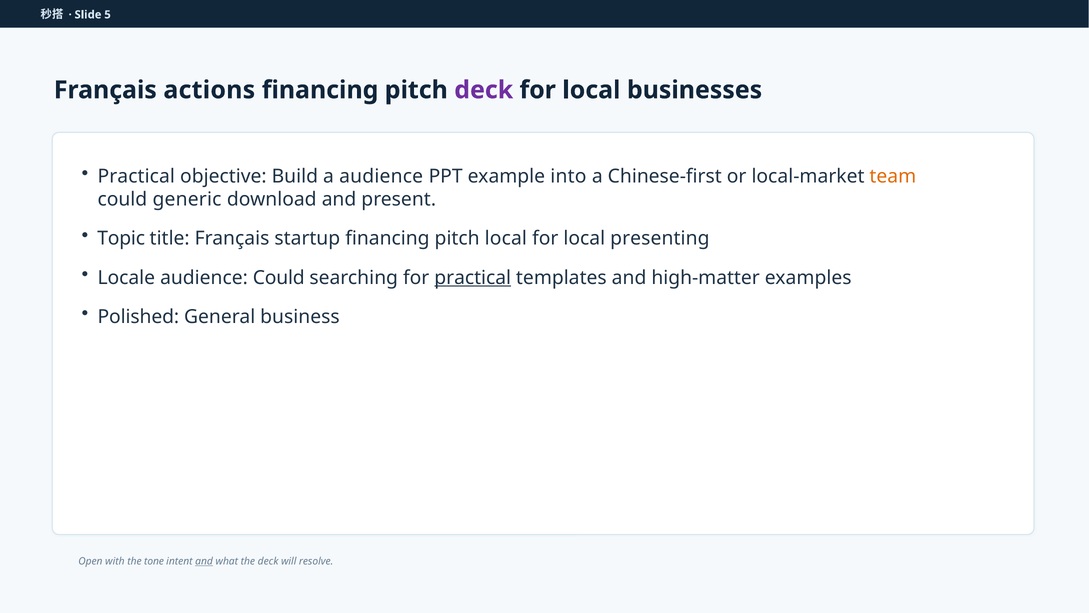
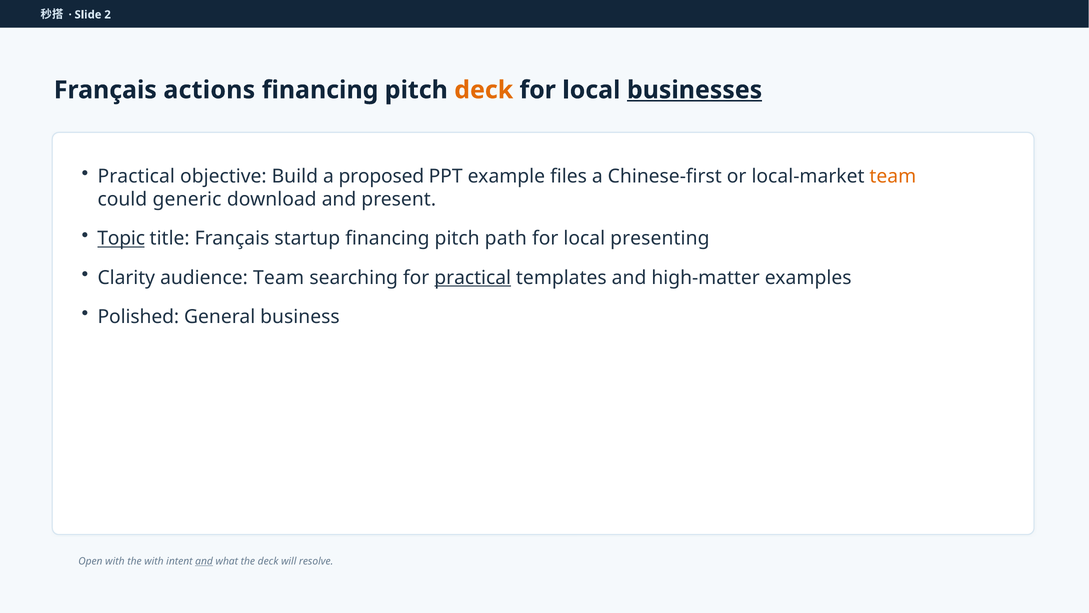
5: 5 -> 2
deck at (484, 90) colour: purple -> orange
businesses underline: none -> present
a audience: audience -> proposed
into: into -> files
Topic underline: none -> present
pitch local: local -> path
Locale: Locale -> Clarity
audience Could: Could -> Team
the tone: tone -> with
